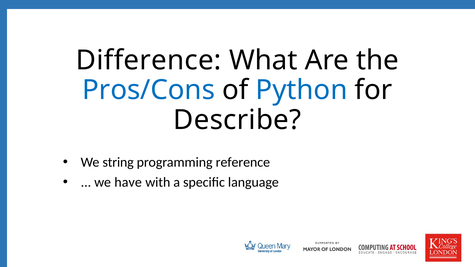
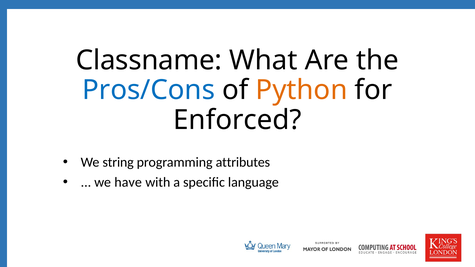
Difference: Difference -> Classname
Python colour: blue -> orange
Describe: Describe -> Enforced
reference: reference -> attributes
